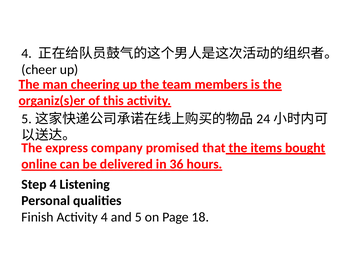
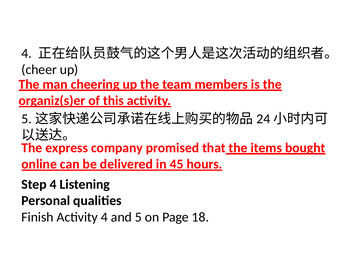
36: 36 -> 45
